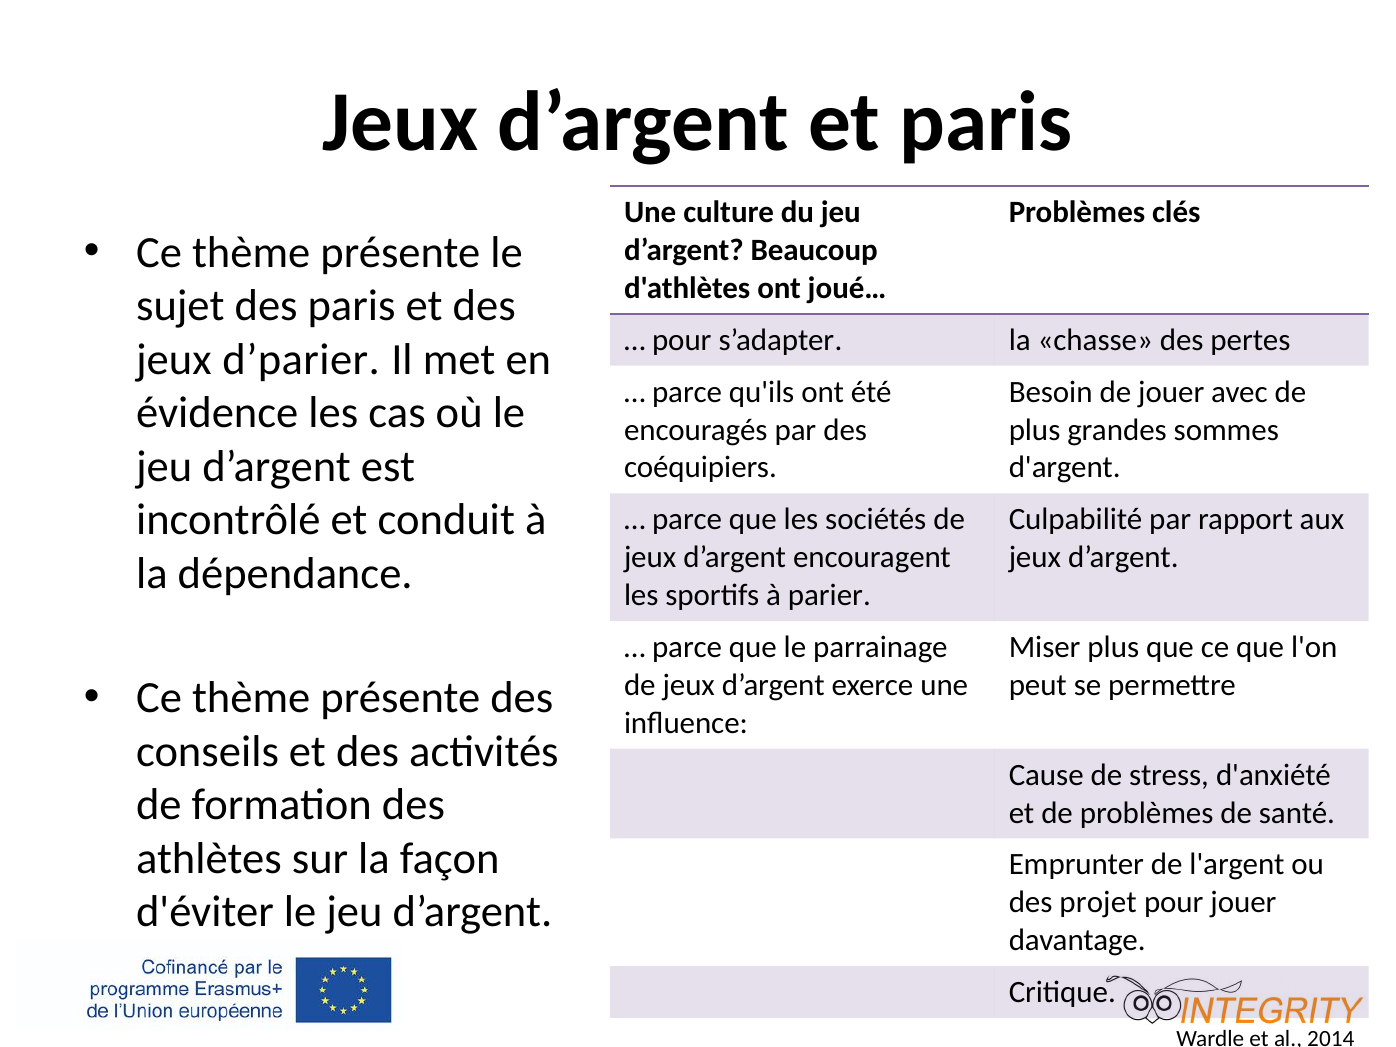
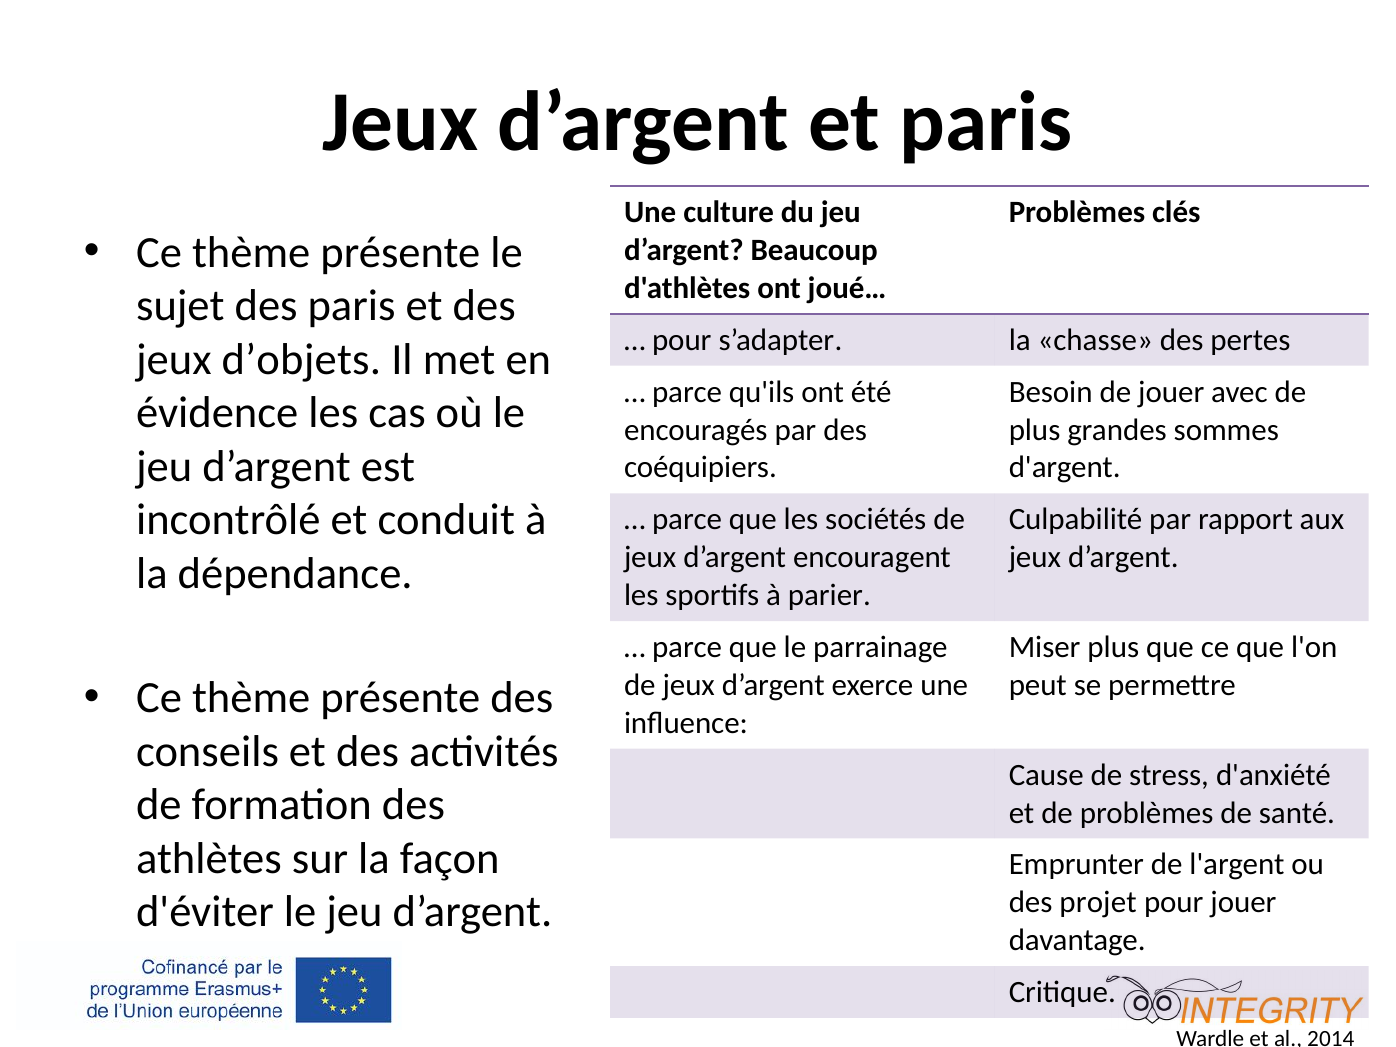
d’parier: d’parier -> d’objets
